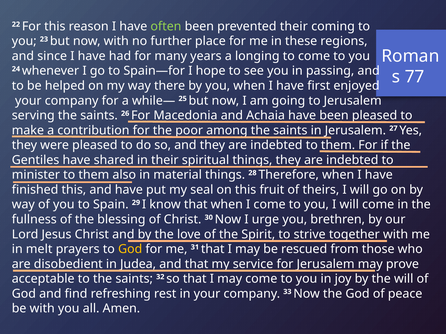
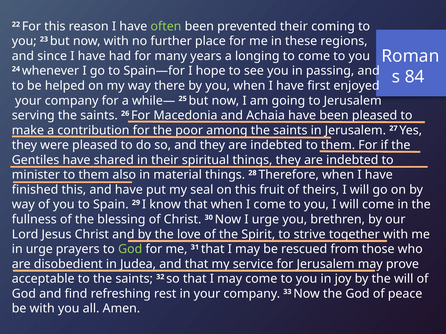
77: 77 -> 84
in melt: melt -> urge
God at (130, 249) colour: yellow -> light green
